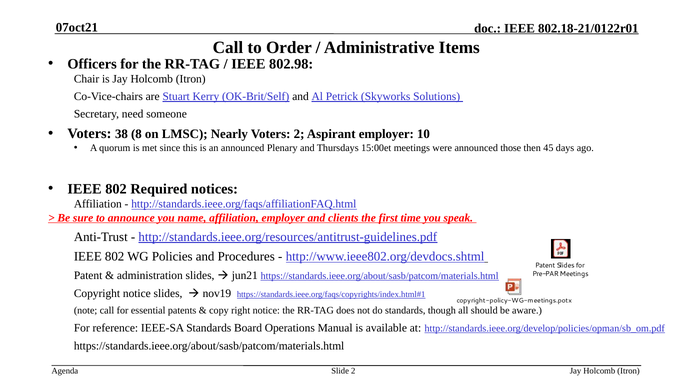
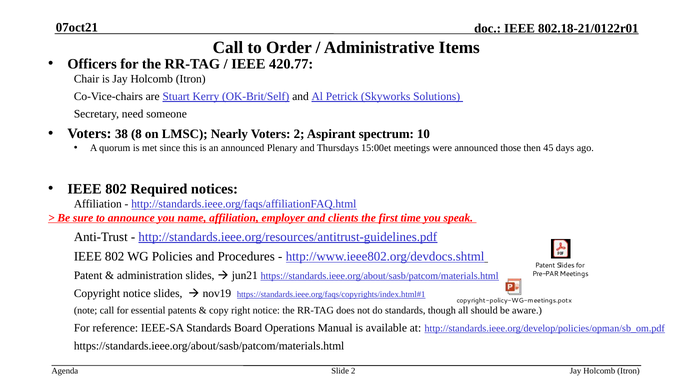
802.98: 802.98 -> 420.77
Aspirant employer: employer -> spectrum
